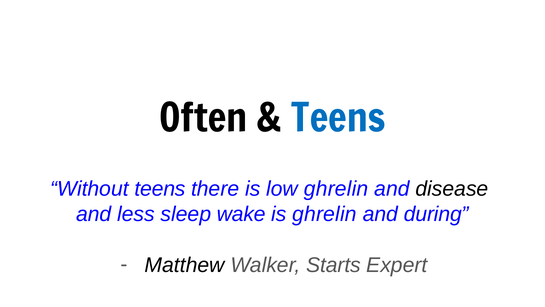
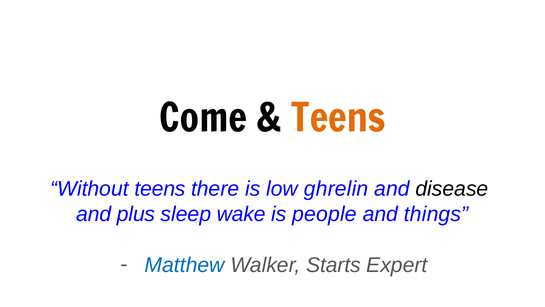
Often: Often -> Come
Teens at (338, 118) colour: blue -> orange
less: less -> plus
is ghrelin: ghrelin -> people
during: during -> things
Matthew colour: black -> blue
